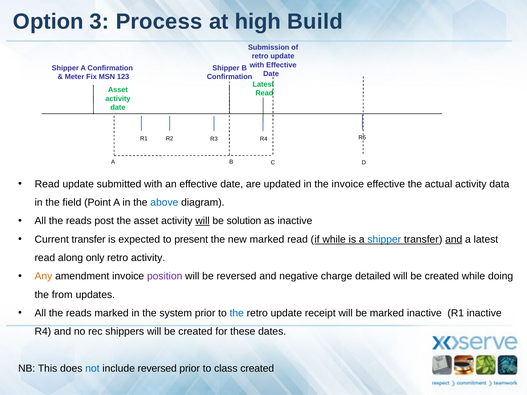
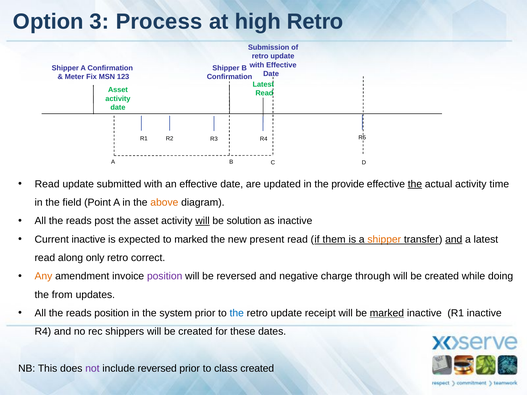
high Build: Build -> Retro
the invoice: invoice -> provide
the at (415, 184) underline: none -> present
data: data -> time
above colour: blue -> orange
Current transfer: transfer -> inactive
to present: present -> marked
new marked: marked -> present
if while: while -> them
shipper at (384, 240) colour: blue -> orange
retro activity: activity -> correct
detailed: detailed -> through
reads marked: marked -> position
marked at (387, 313) underline: none -> present
not colour: blue -> purple
